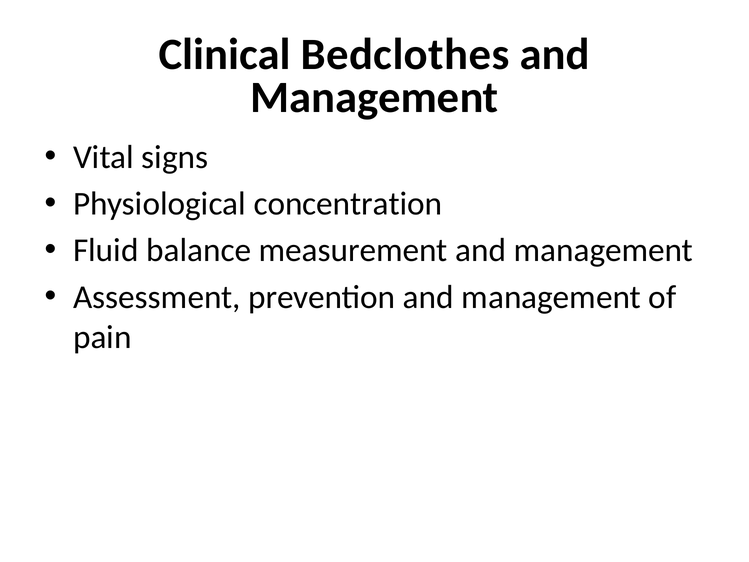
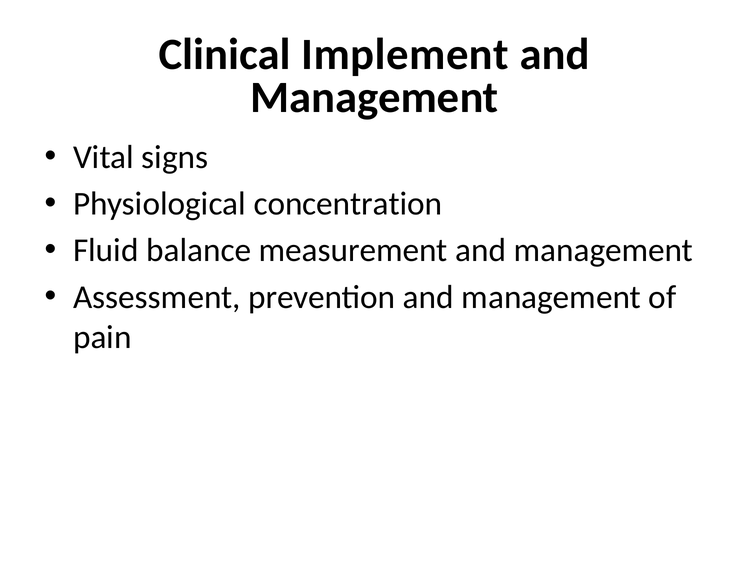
Bedclothes: Bedclothes -> Implement
